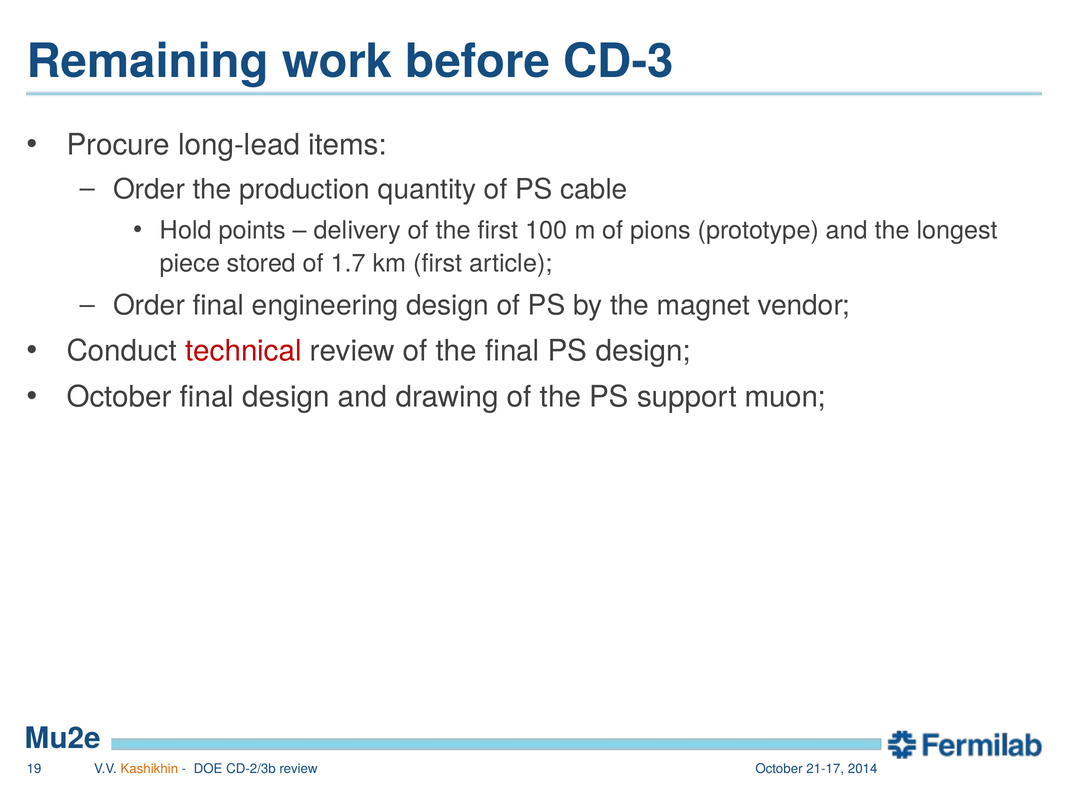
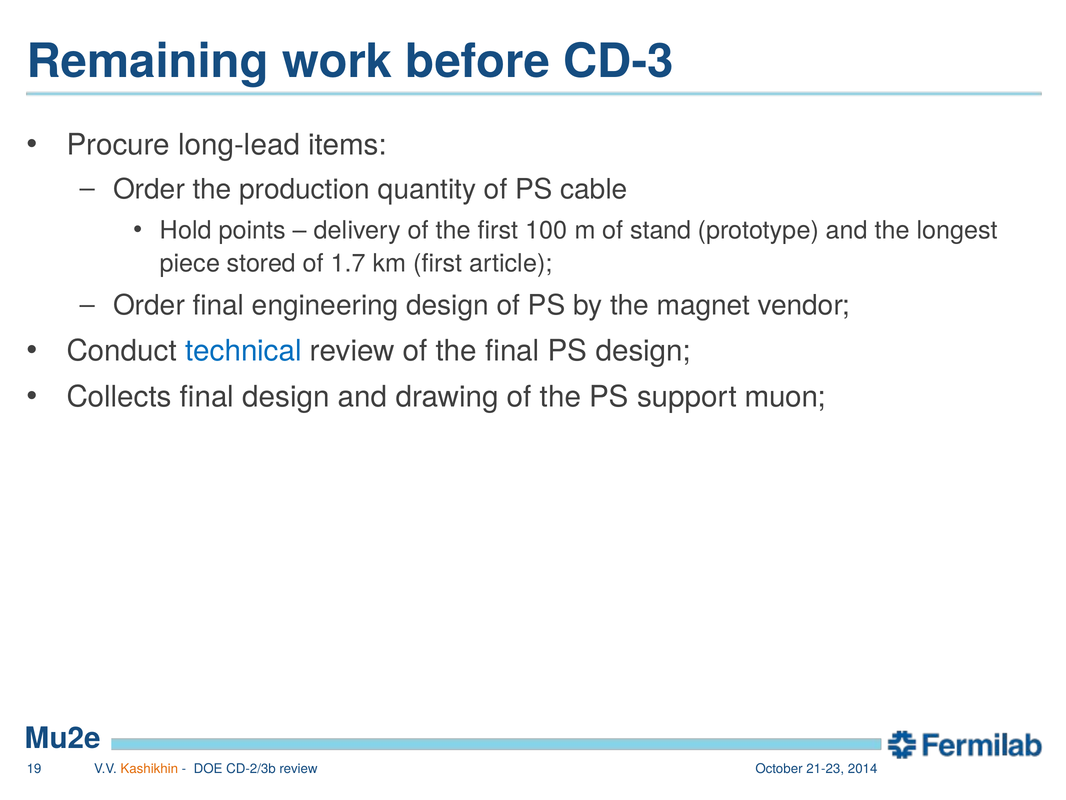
pions: pions -> stand
technical colour: red -> blue
October at (119, 397): October -> Collects
21-17: 21-17 -> 21-23
